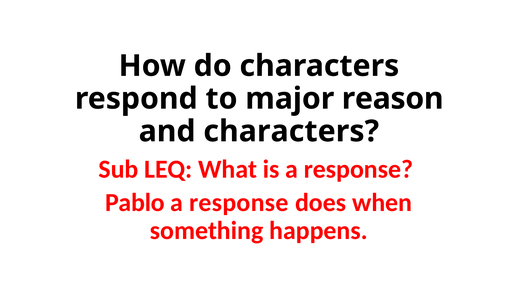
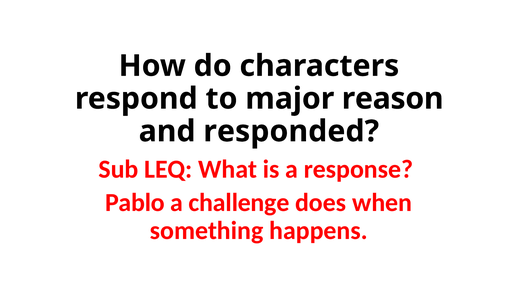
and characters: characters -> responded
response at (239, 202): response -> challenge
